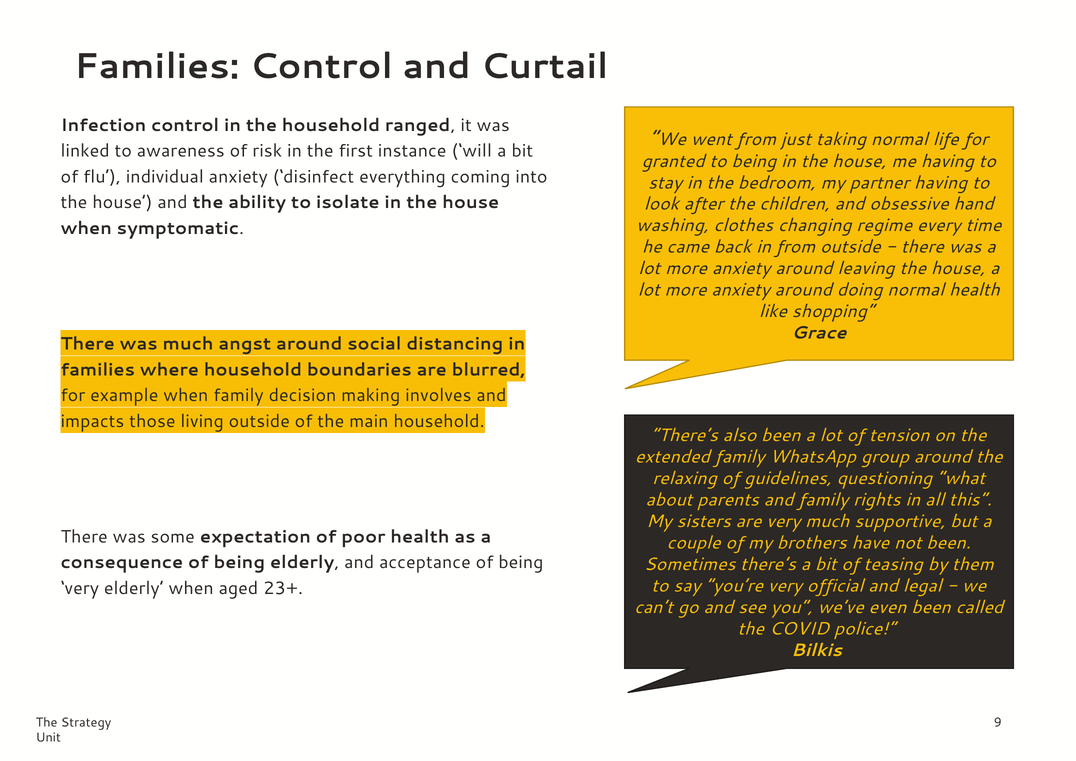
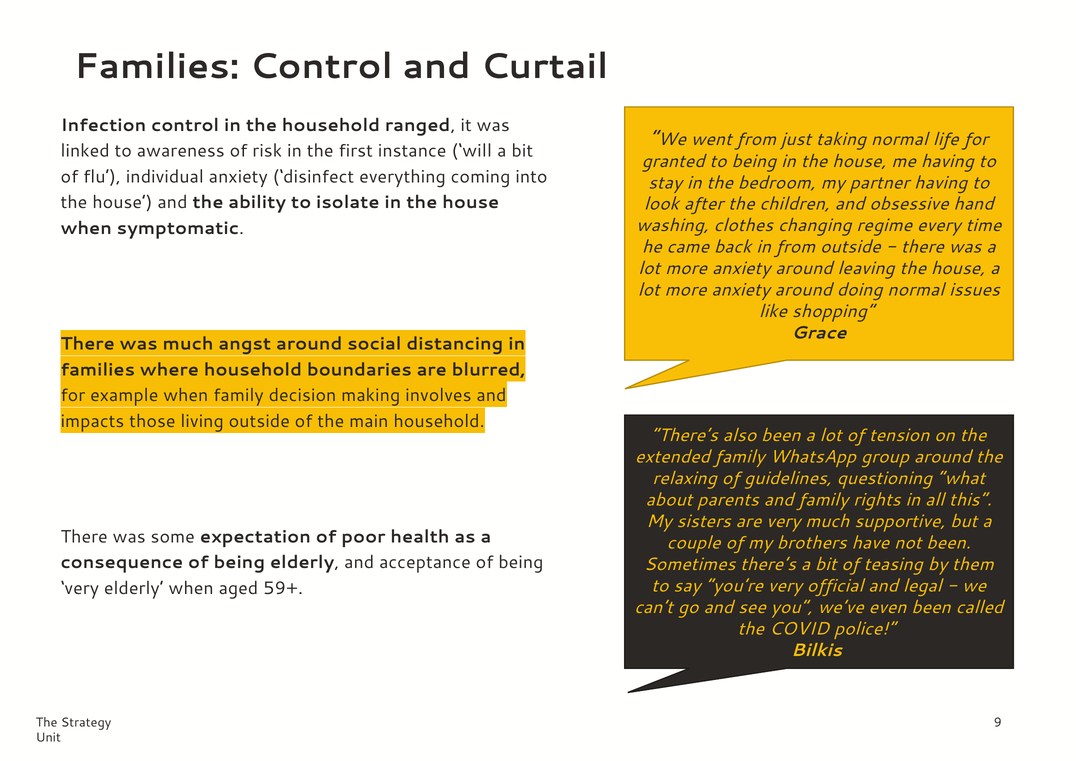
normal health: health -> issues
23+: 23+ -> 59+
